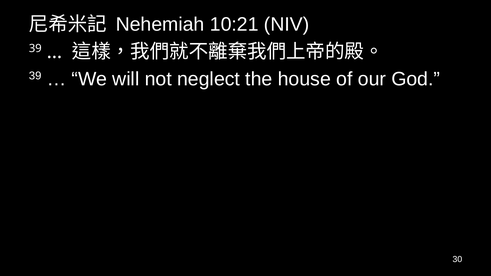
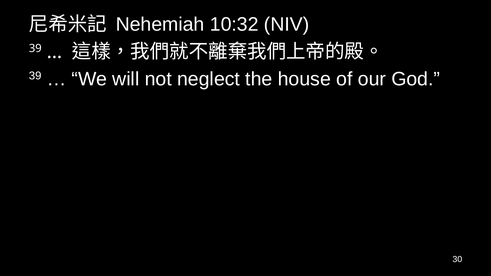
10:21: 10:21 -> 10:32
